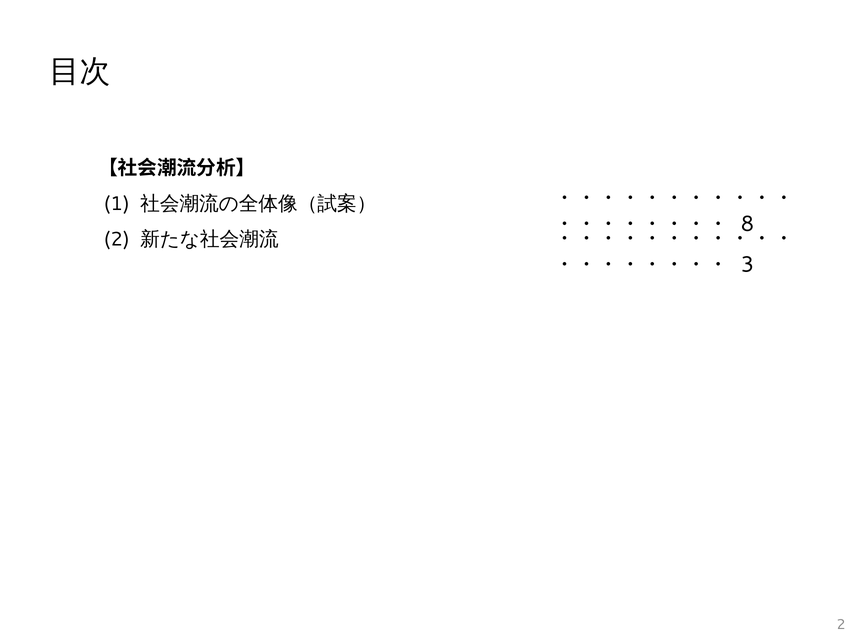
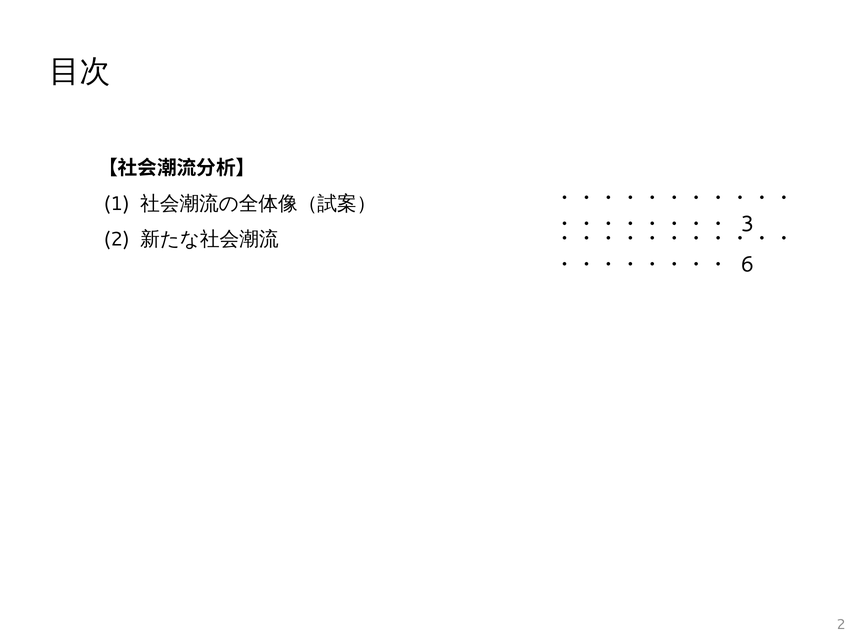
8: 8 -> 3
3: 3 -> 6
